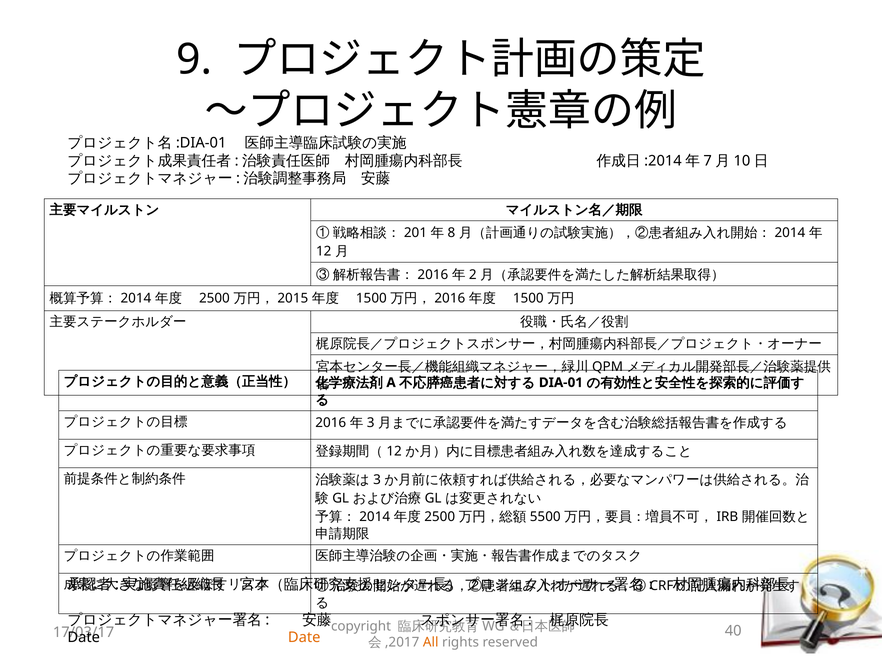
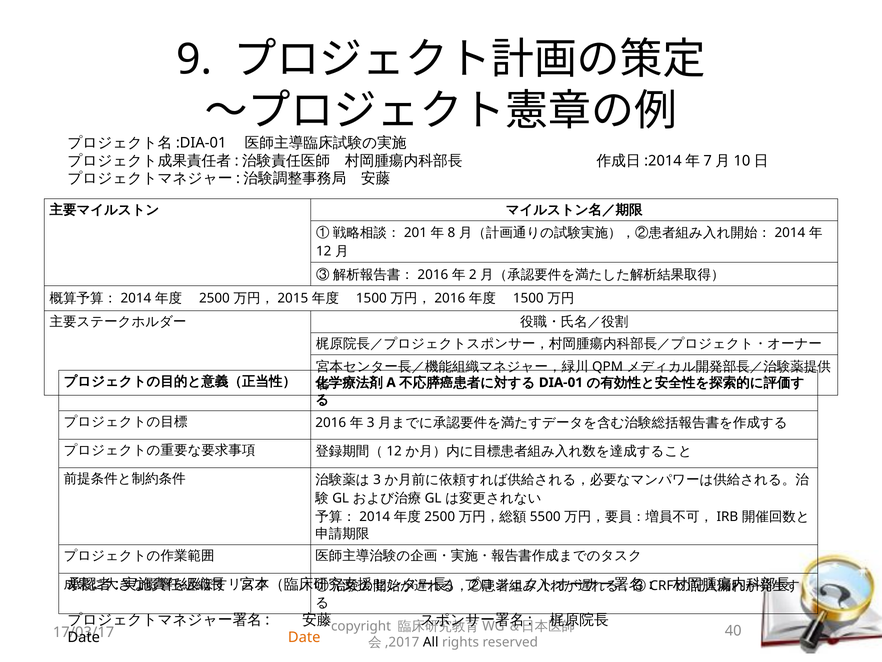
All colour: orange -> black
